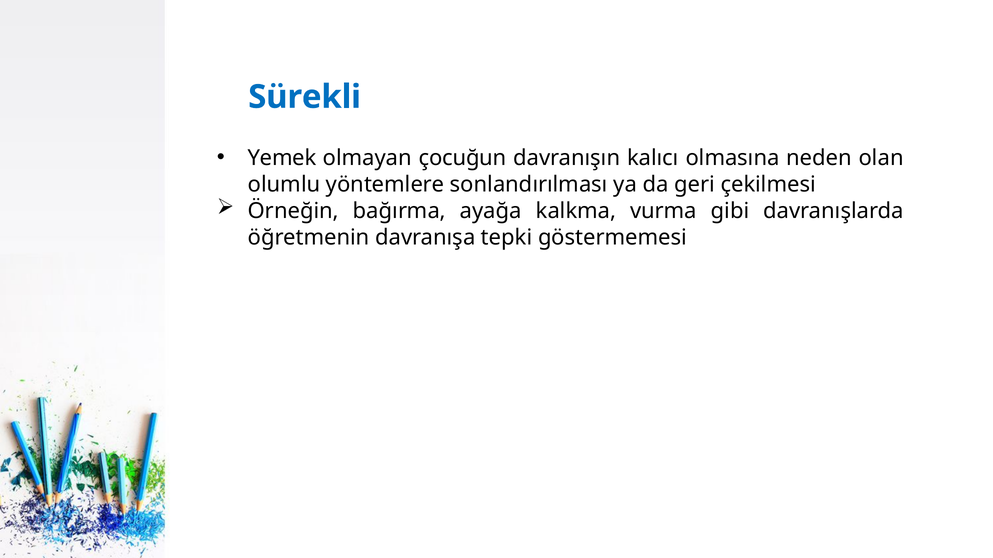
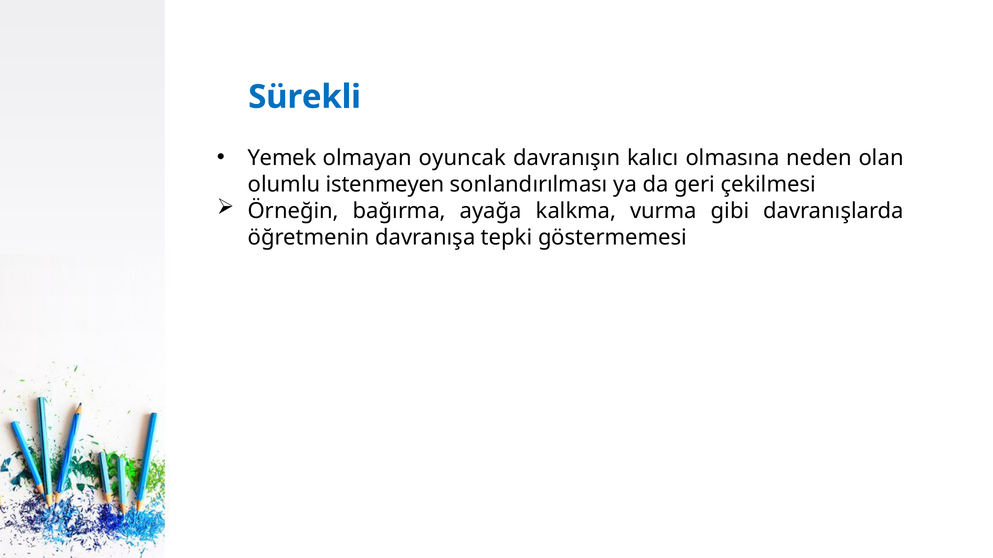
çocuğun: çocuğun -> oyuncak
yöntemlere: yöntemlere -> istenmeyen
